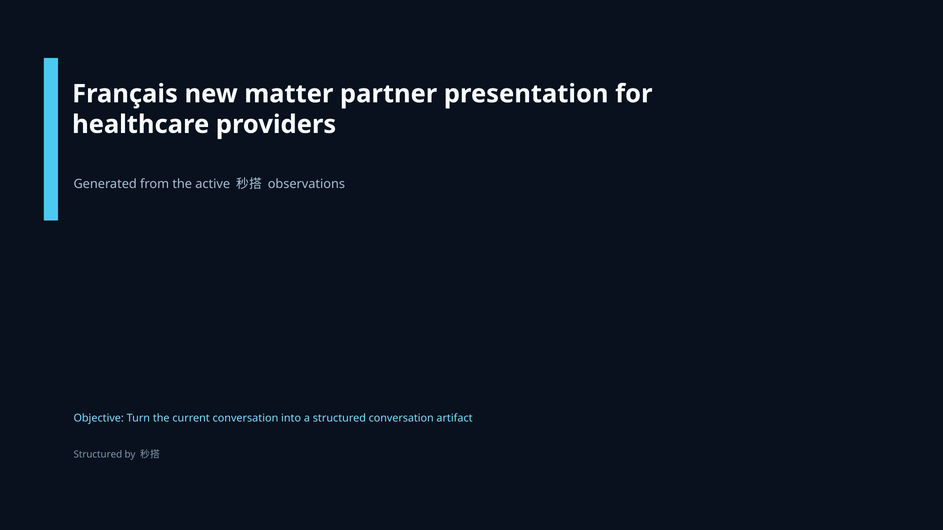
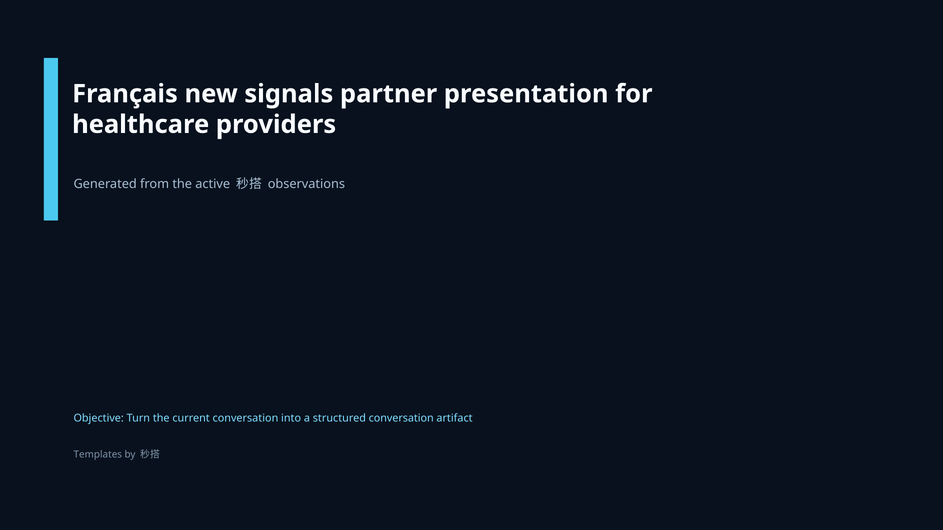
matter: matter -> signals
Structured at (98, 455): Structured -> Templates
